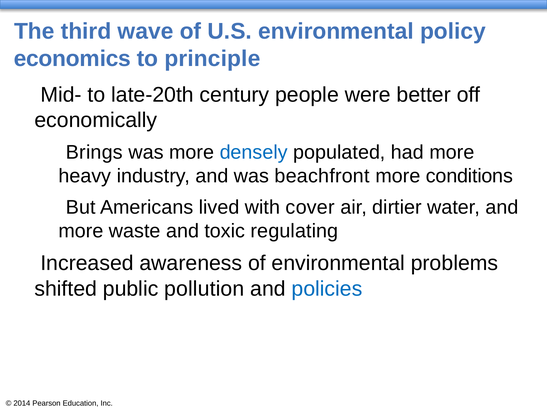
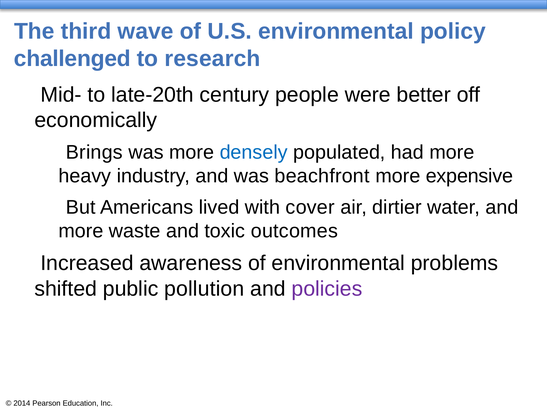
economics: economics -> challenged
principle: principle -> research
conditions: conditions -> expensive
regulating: regulating -> outcomes
policies colour: blue -> purple
